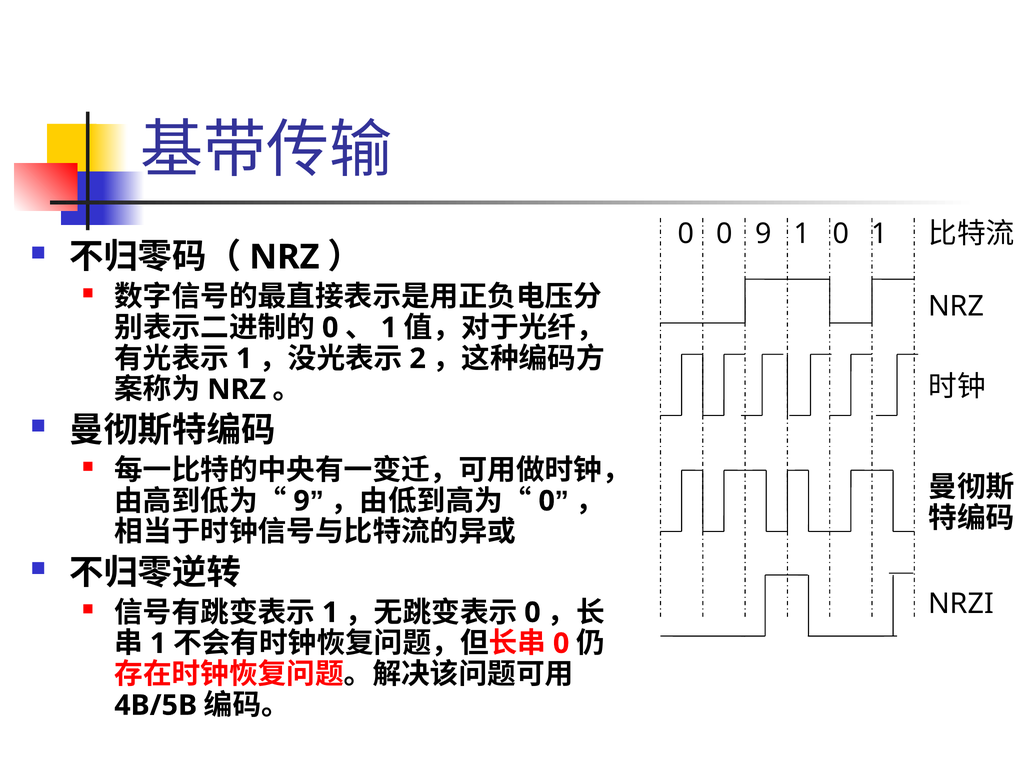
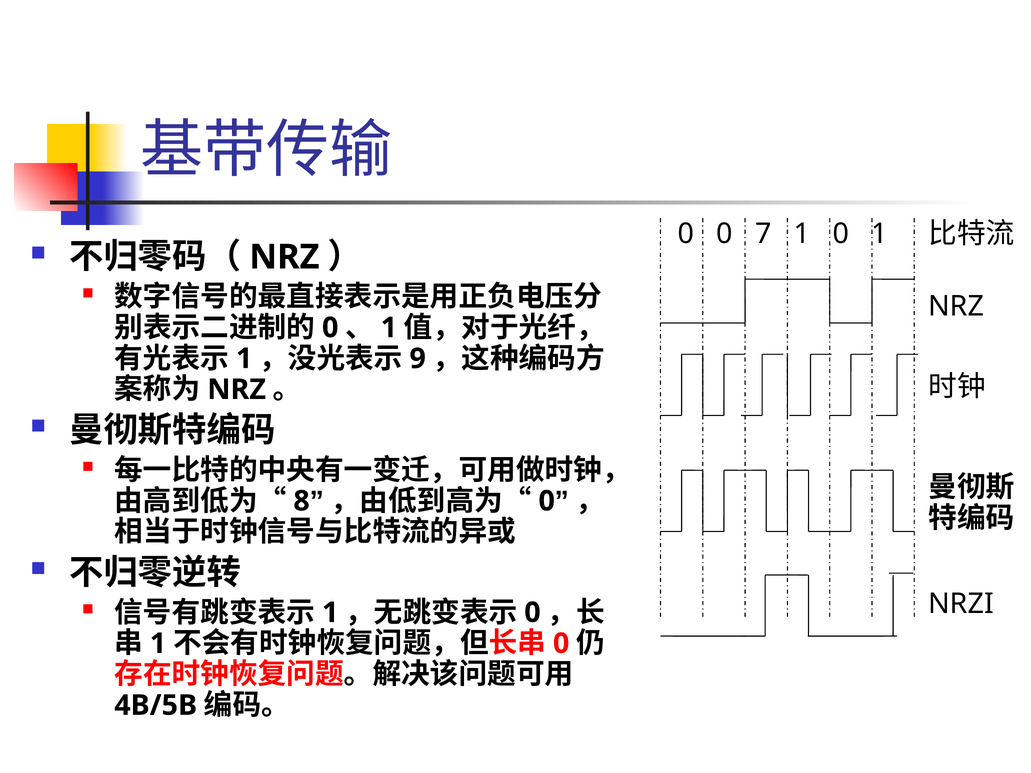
0 9: 9 -> 7
2: 2 -> 9
9 at (302, 501): 9 -> 8
